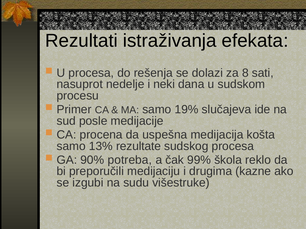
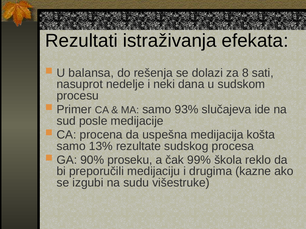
U procesa: procesa -> balansa
19%: 19% -> 93%
potreba: potreba -> proseku
